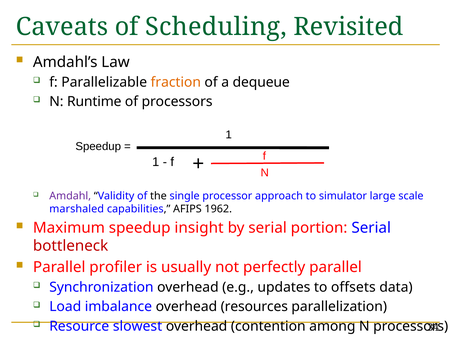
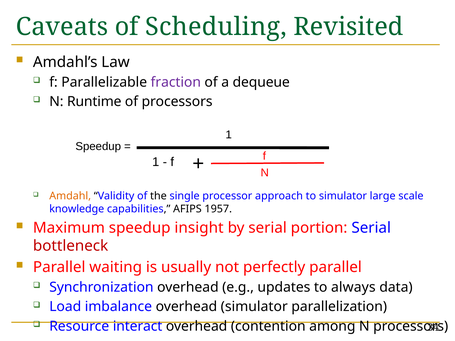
fraction colour: orange -> purple
Amdahl colour: purple -> orange
marshaled: marshaled -> knowledge
1962: 1962 -> 1957
profiler: profiler -> waiting
offsets: offsets -> always
overhead resources: resources -> simulator
slowest: slowest -> interact
